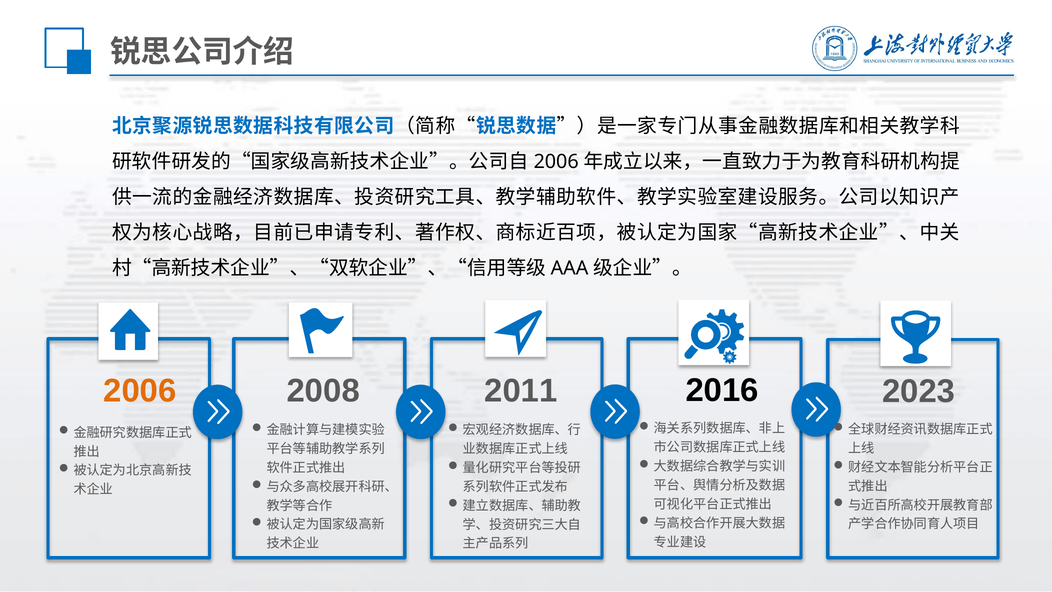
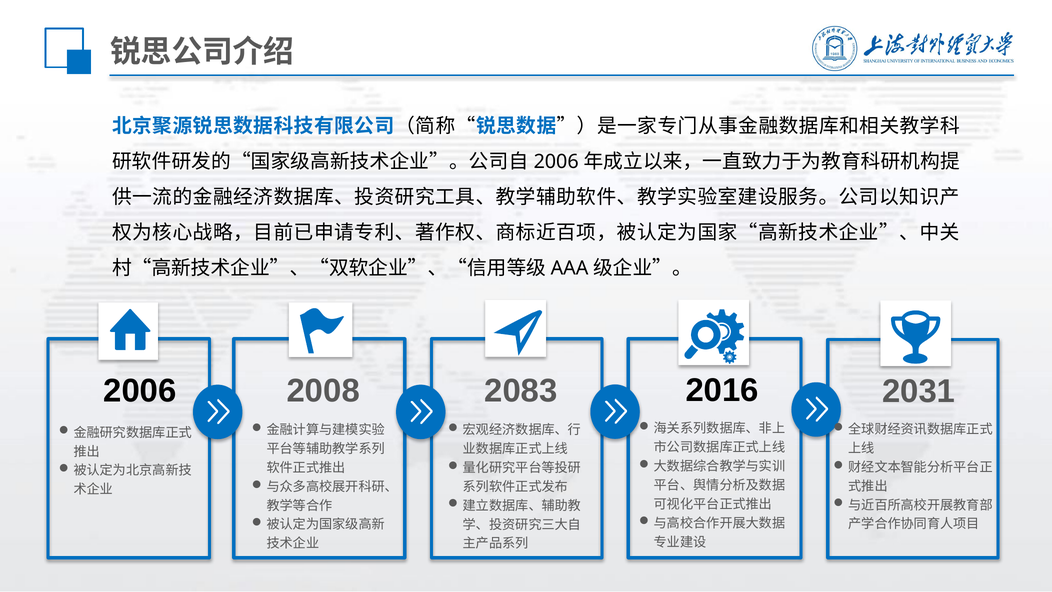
2006 colour: orange -> black
2011: 2011 -> 2083
2023: 2023 -> 2031
